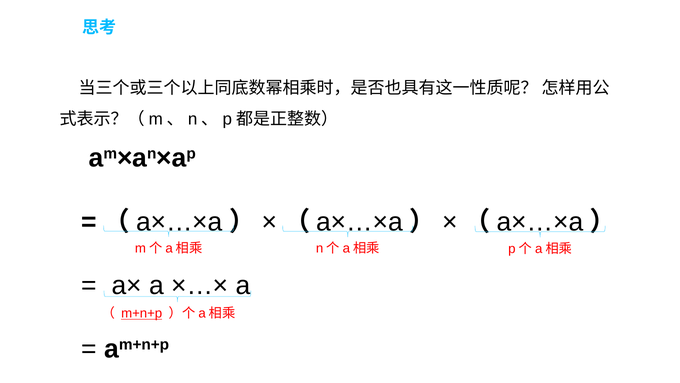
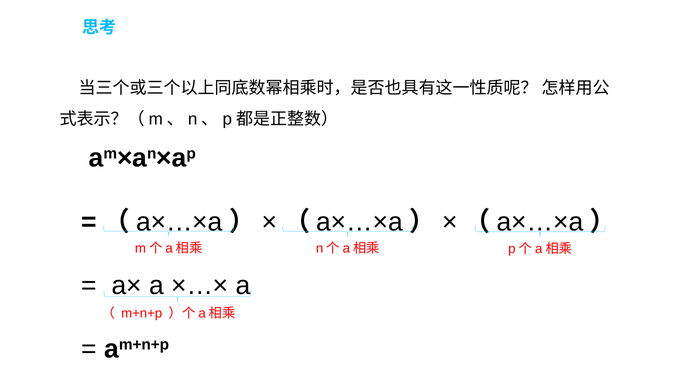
m+n+p underline: present -> none
